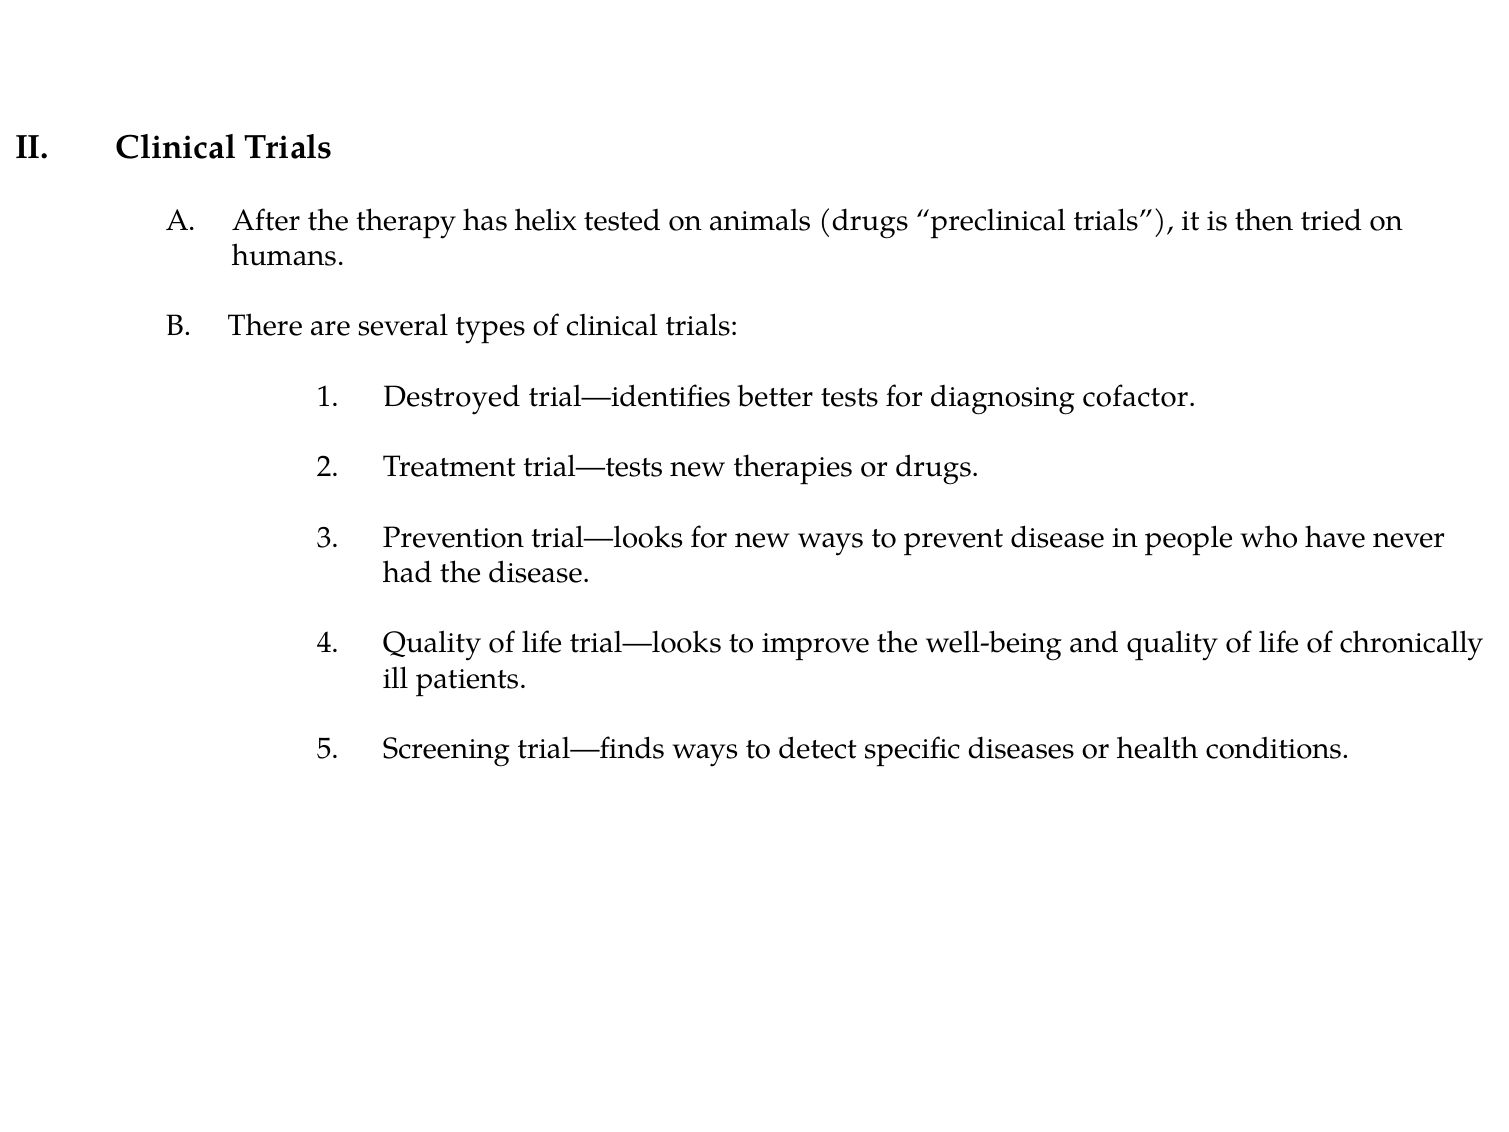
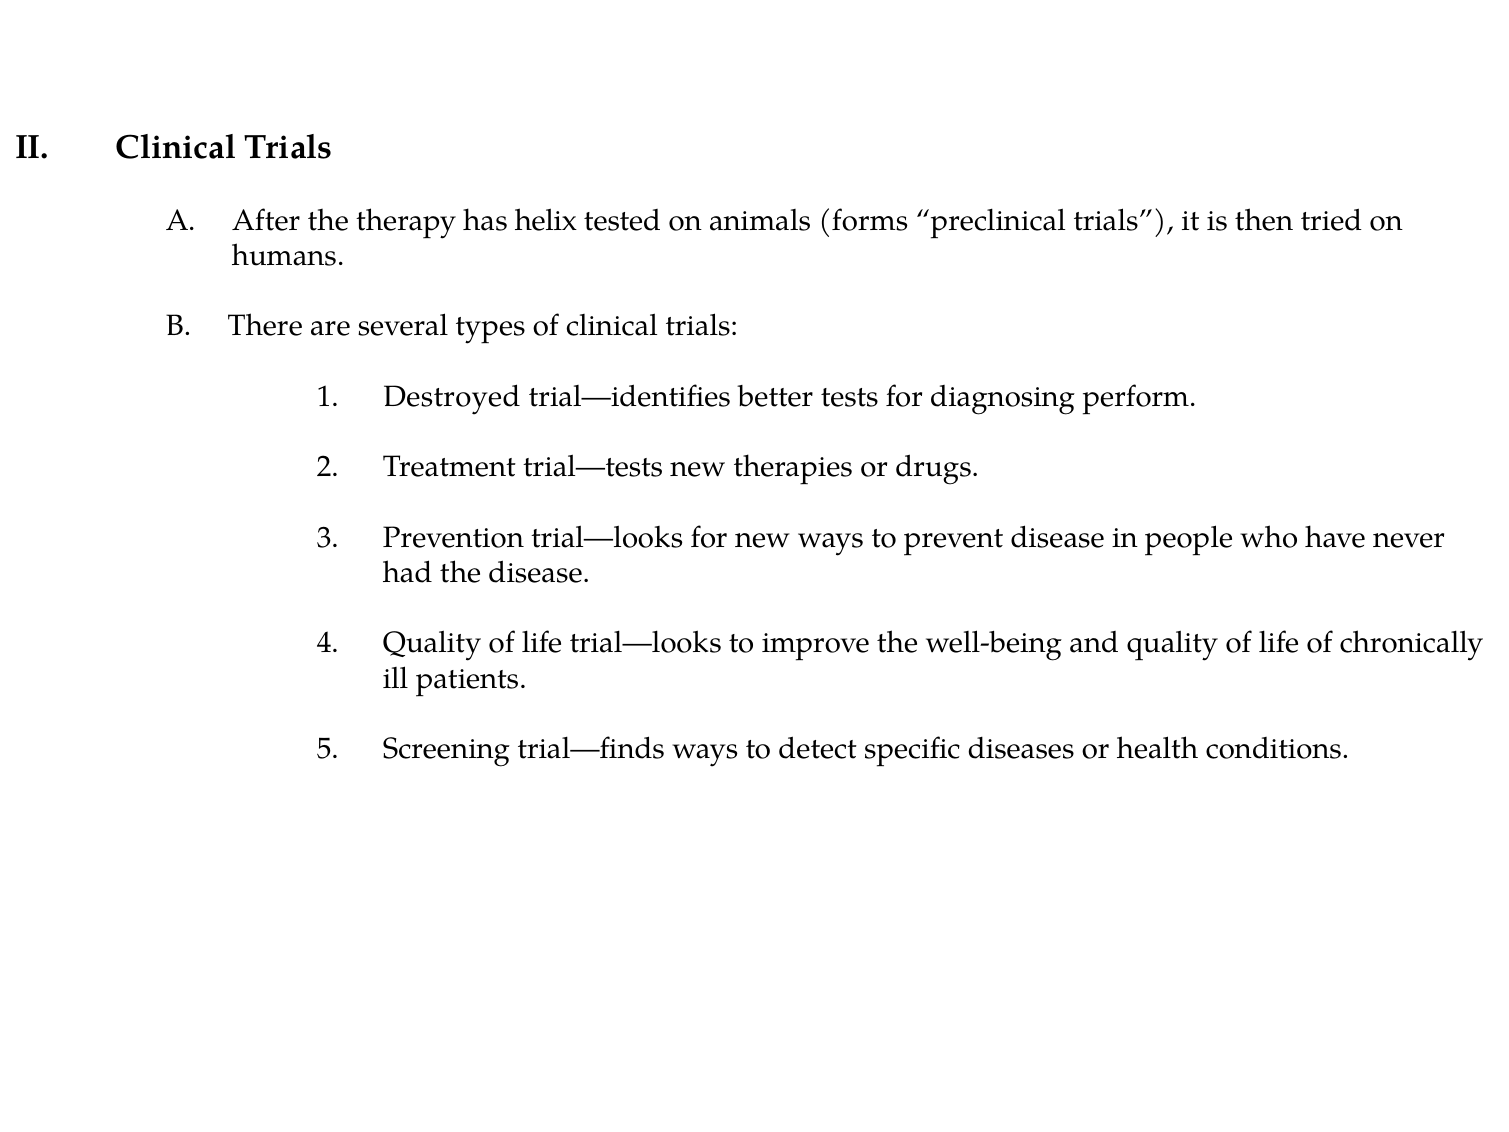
animals drugs: drugs -> forms
cofactor: cofactor -> perform
